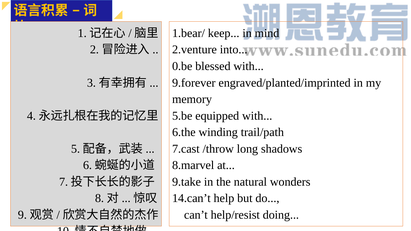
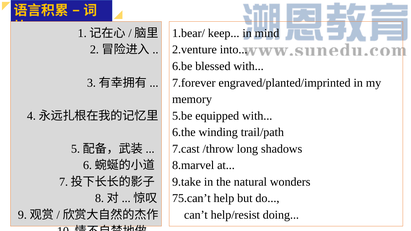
0.be: 0.be -> 6.be
9.forever: 9.forever -> 7.forever
14.can’t: 14.can’t -> 75.can’t
